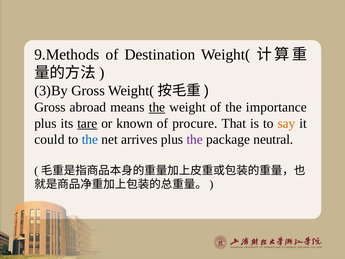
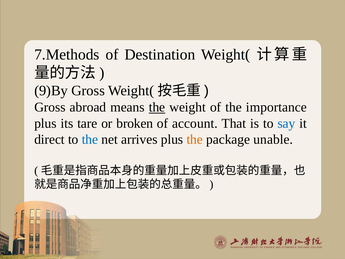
9.Methods: 9.Methods -> 7.Methods
3)By: 3)By -> 9)By
tare underline: present -> none
known: known -> broken
procure: procure -> account
say colour: orange -> blue
could: could -> direct
the at (195, 139) colour: purple -> orange
neutral: neutral -> unable
